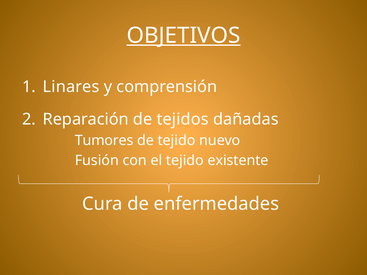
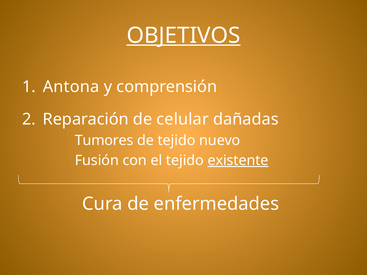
Linares: Linares -> Antona
tejidos: tejidos -> celular
existente underline: none -> present
